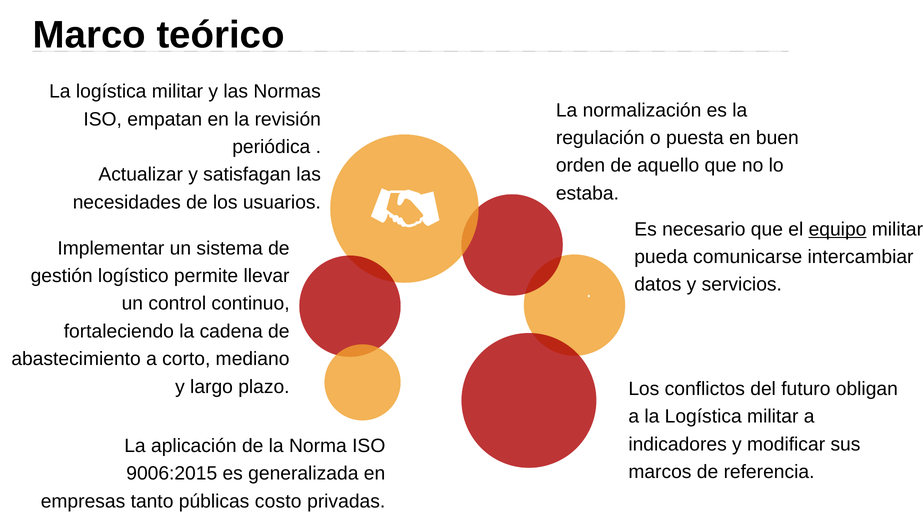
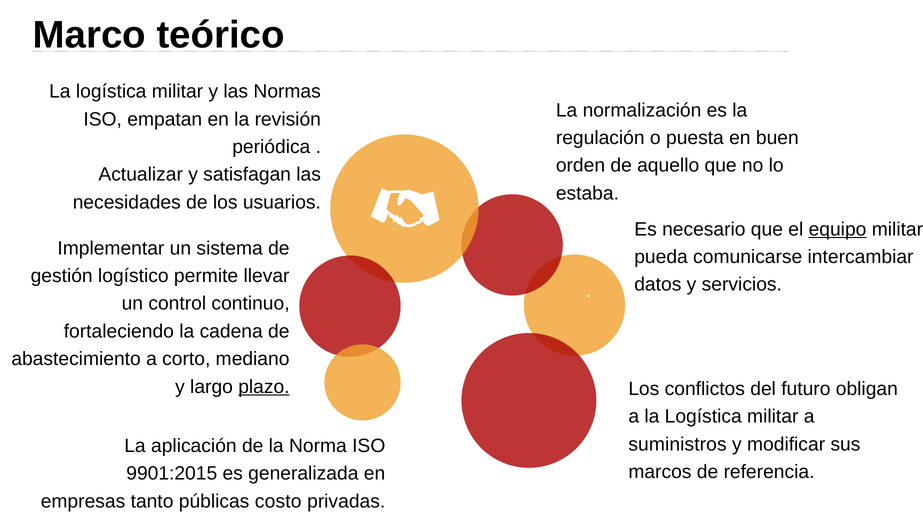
plazo underline: none -> present
indicadores: indicadores -> suministros
9006:2015: 9006:2015 -> 9901:2015
